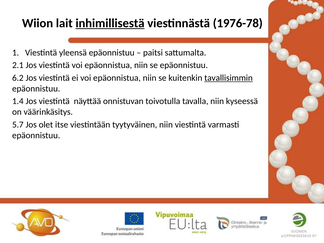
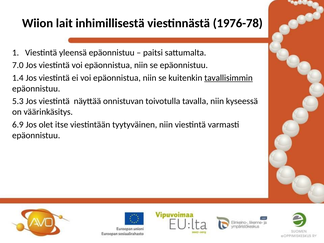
inhimillisestä underline: present -> none
2.1: 2.1 -> 7.0
6.2: 6.2 -> 1.4
1.4: 1.4 -> 5.3
5.7: 5.7 -> 6.9
